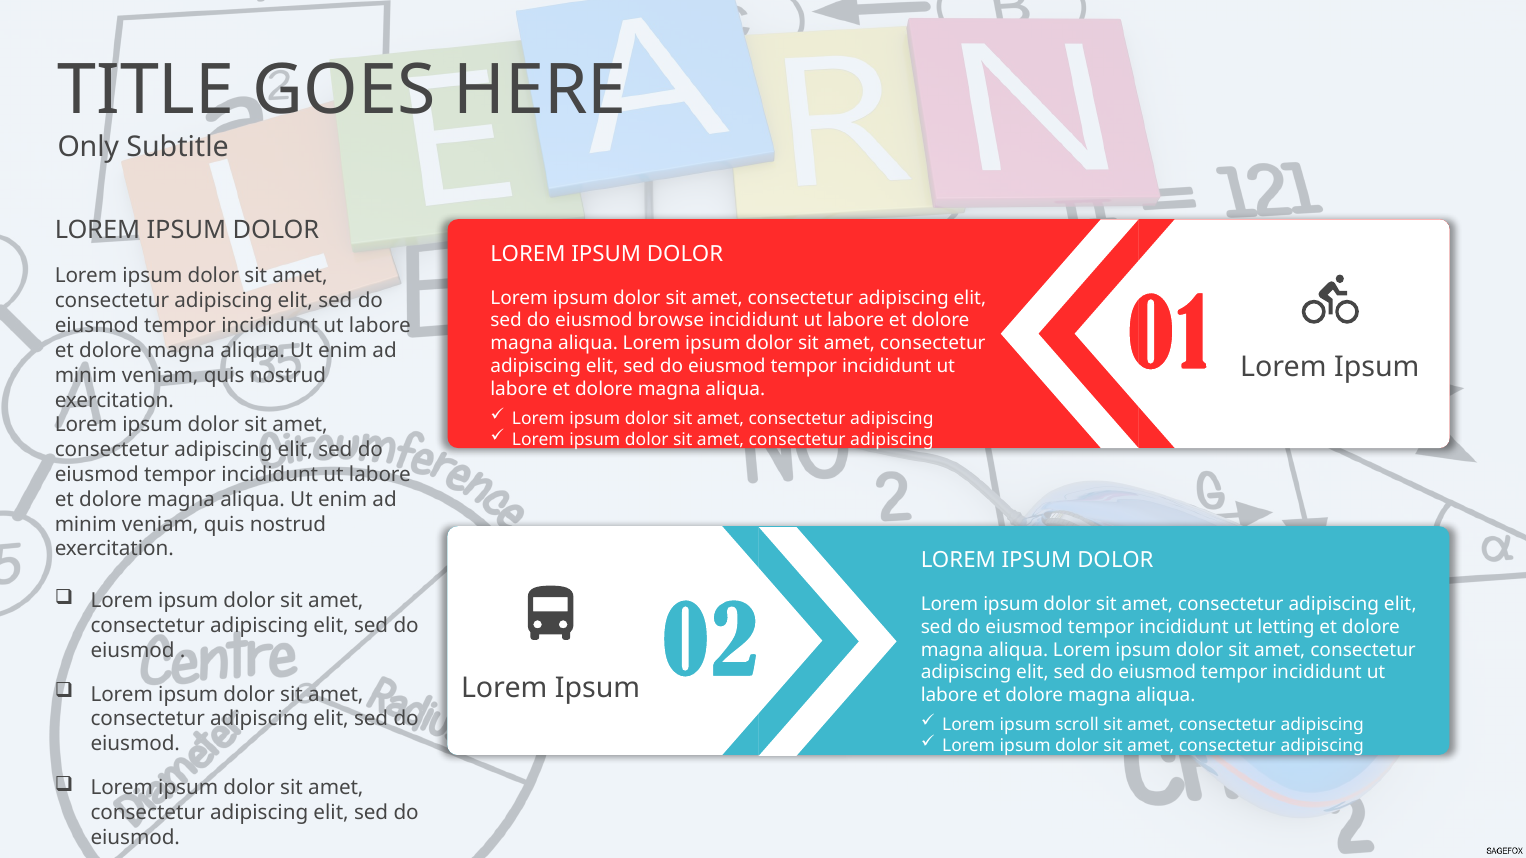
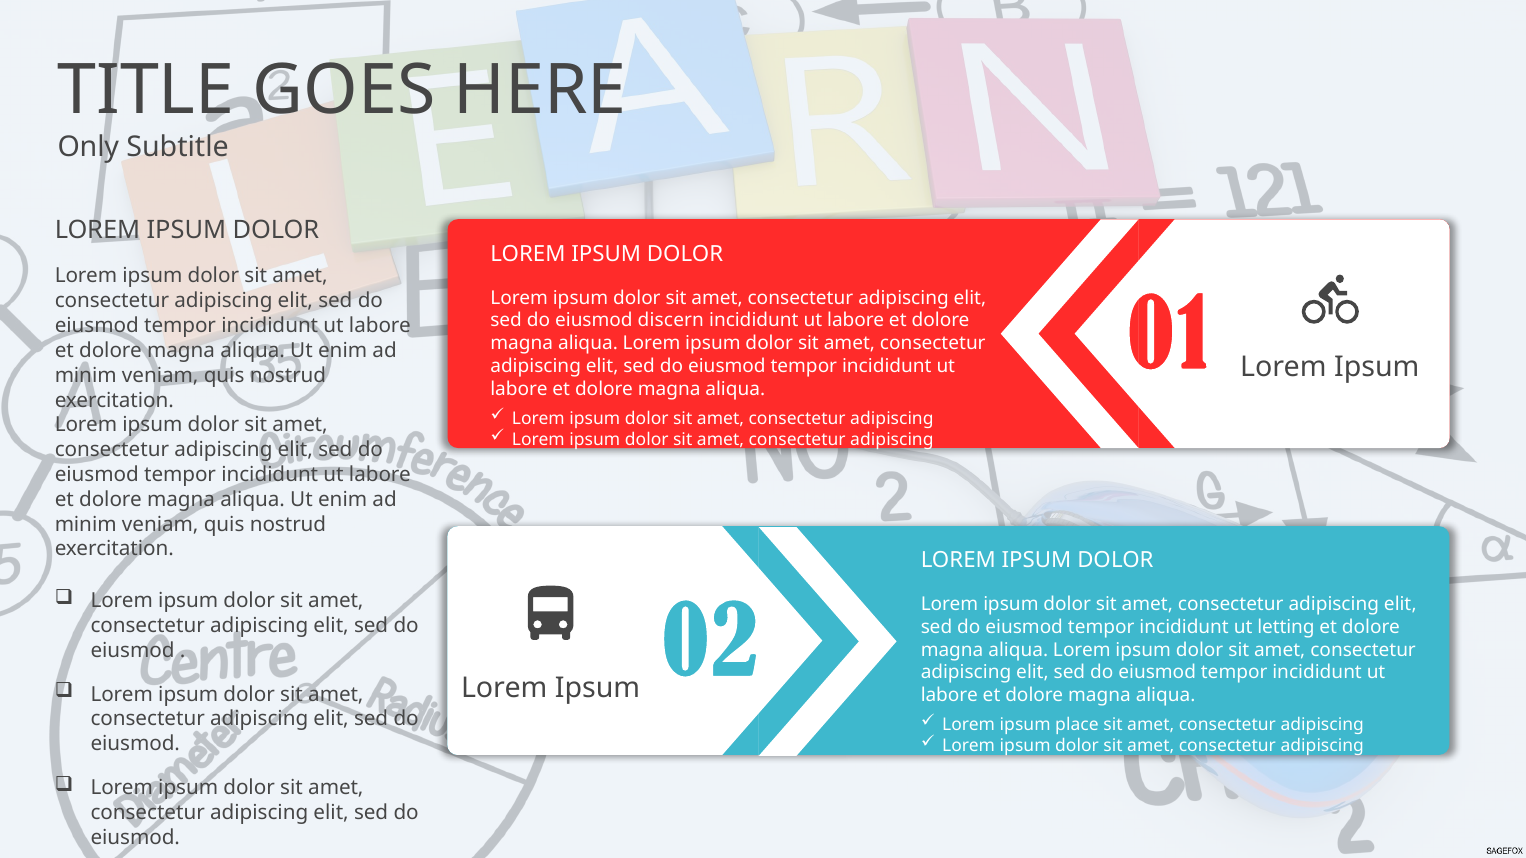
browse: browse -> discern
scroll: scroll -> place
